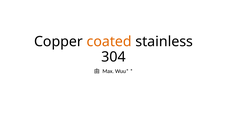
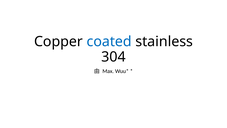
coated colour: orange -> blue
